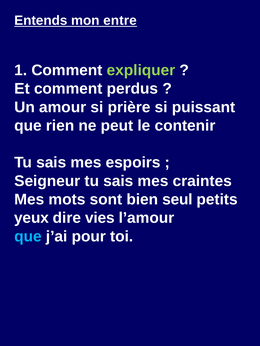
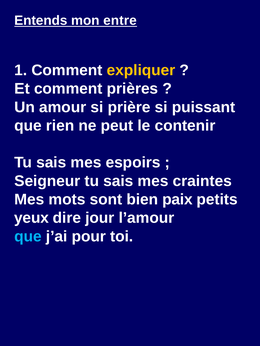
expliquer colour: light green -> yellow
perdus: perdus -> prières
seul: seul -> paix
vies: vies -> jour
